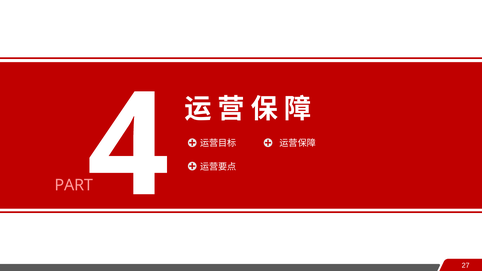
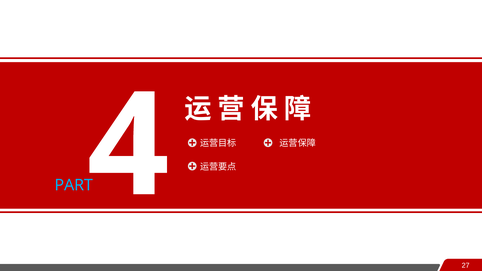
PART colour: pink -> light blue
